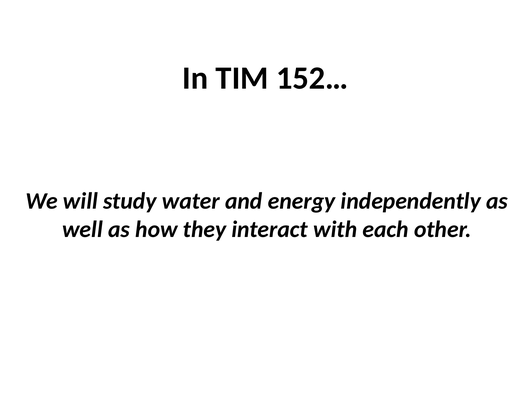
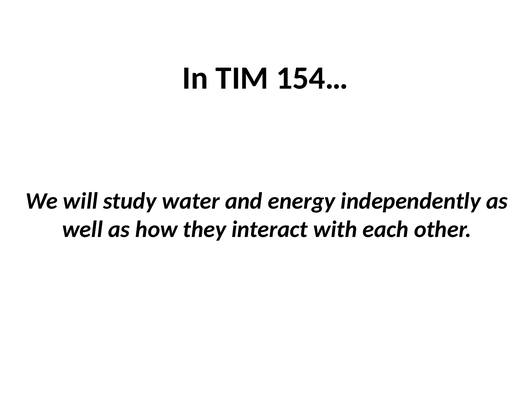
152…: 152… -> 154…
